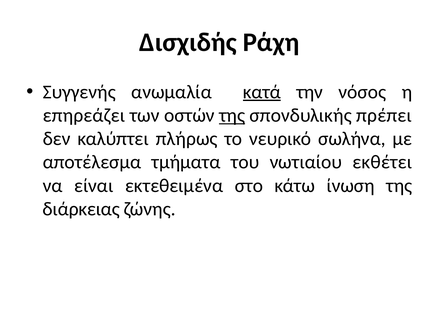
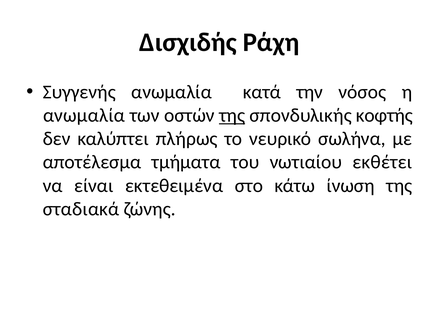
κατά underline: present -> none
επηρεάζει at (84, 116): επηρεάζει -> ανωμαλία
πρέπει: πρέπει -> κοφτής
διάρκειας: διάρκειας -> σταδιακά
